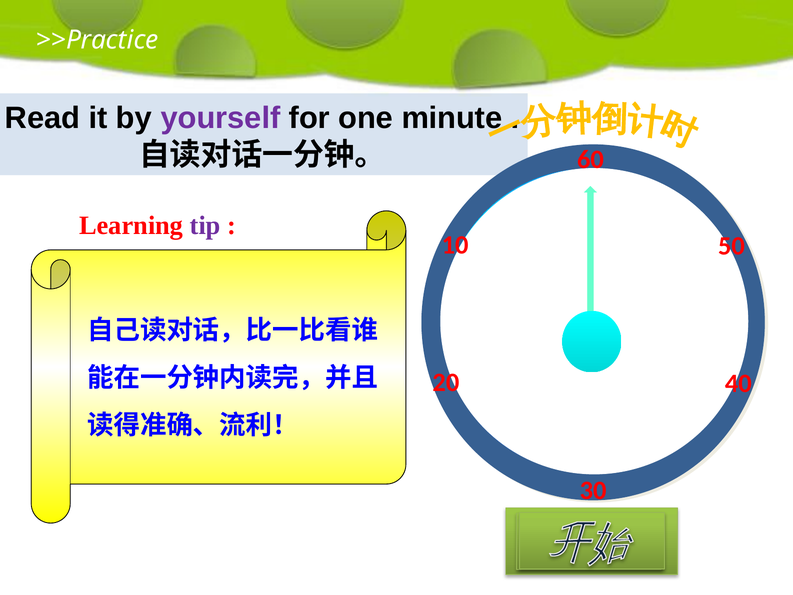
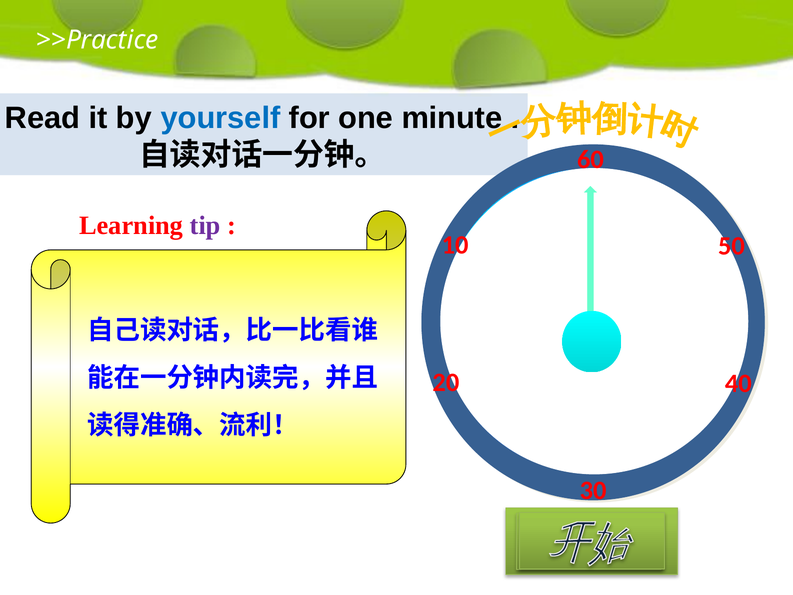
yourself colour: purple -> blue
